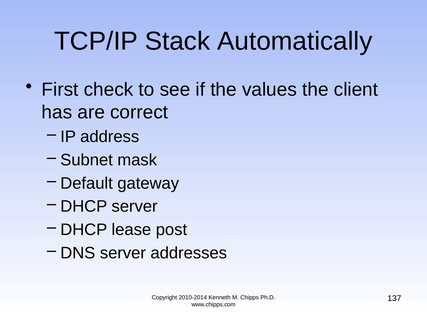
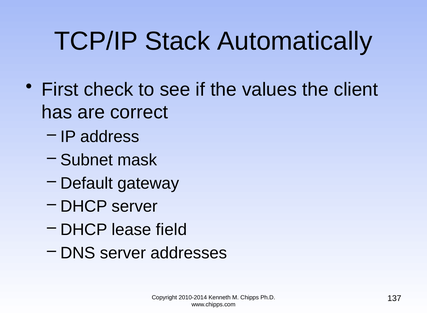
post: post -> field
